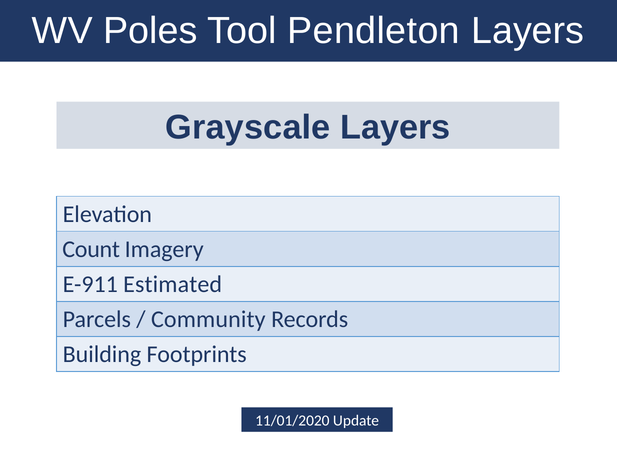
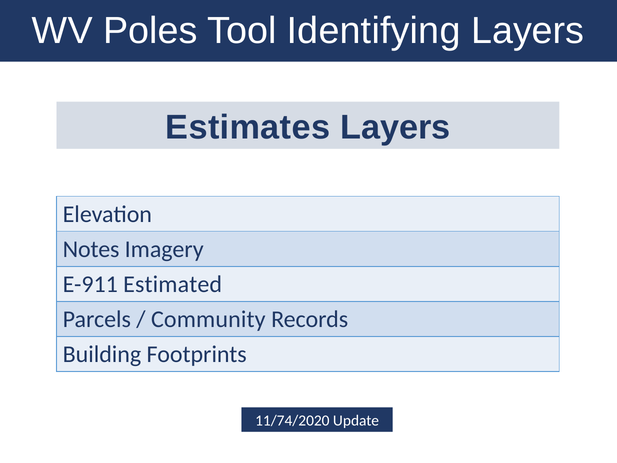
Pendleton: Pendleton -> Identifying
Grayscale: Grayscale -> Estimates
Count: Count -> Notes
11/01/2020: 11/01/2020 -> 11/74/2020
